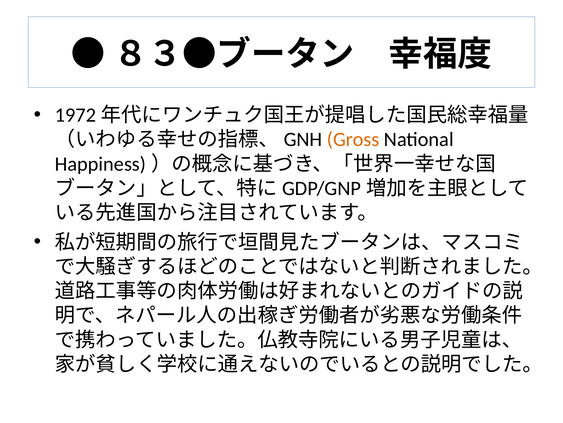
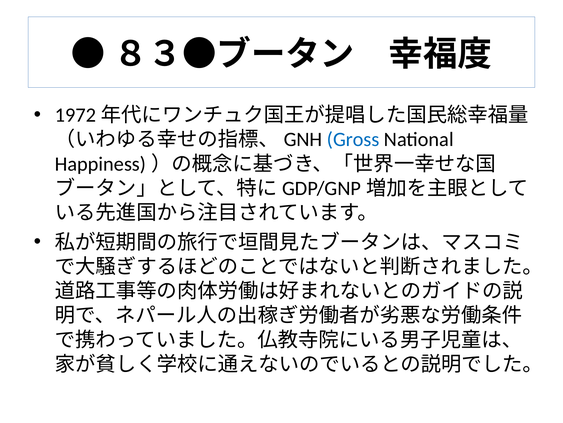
Gross colour: orange -> blue
